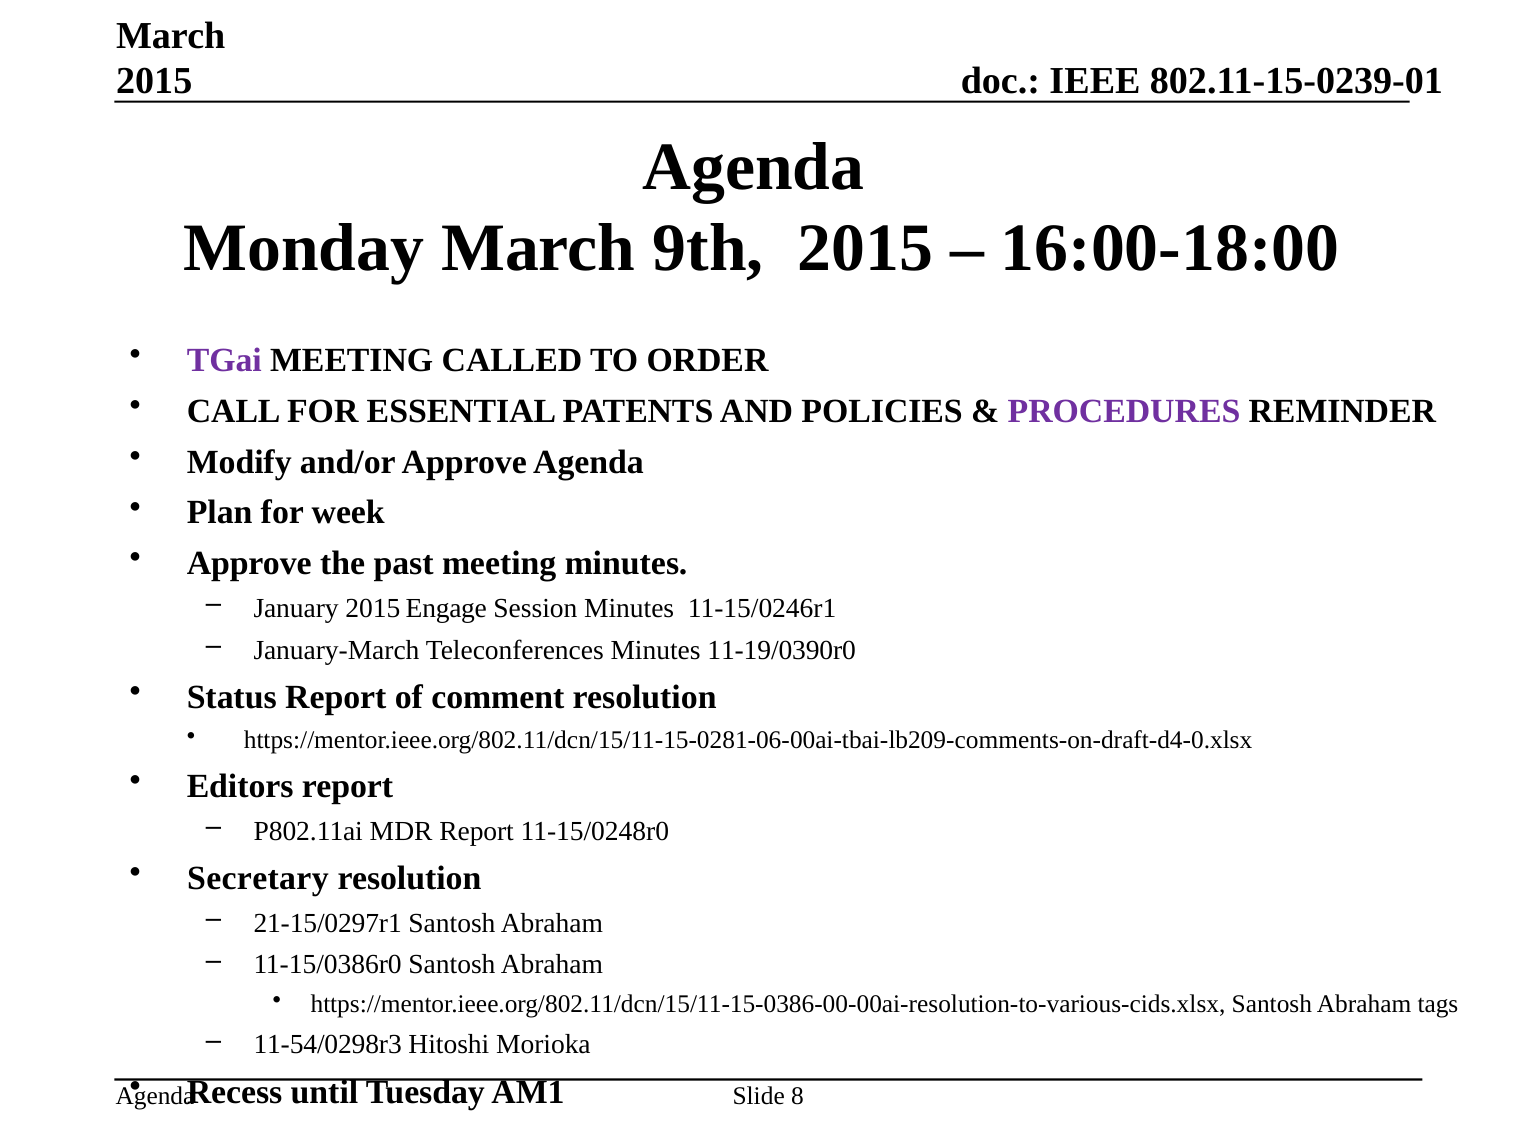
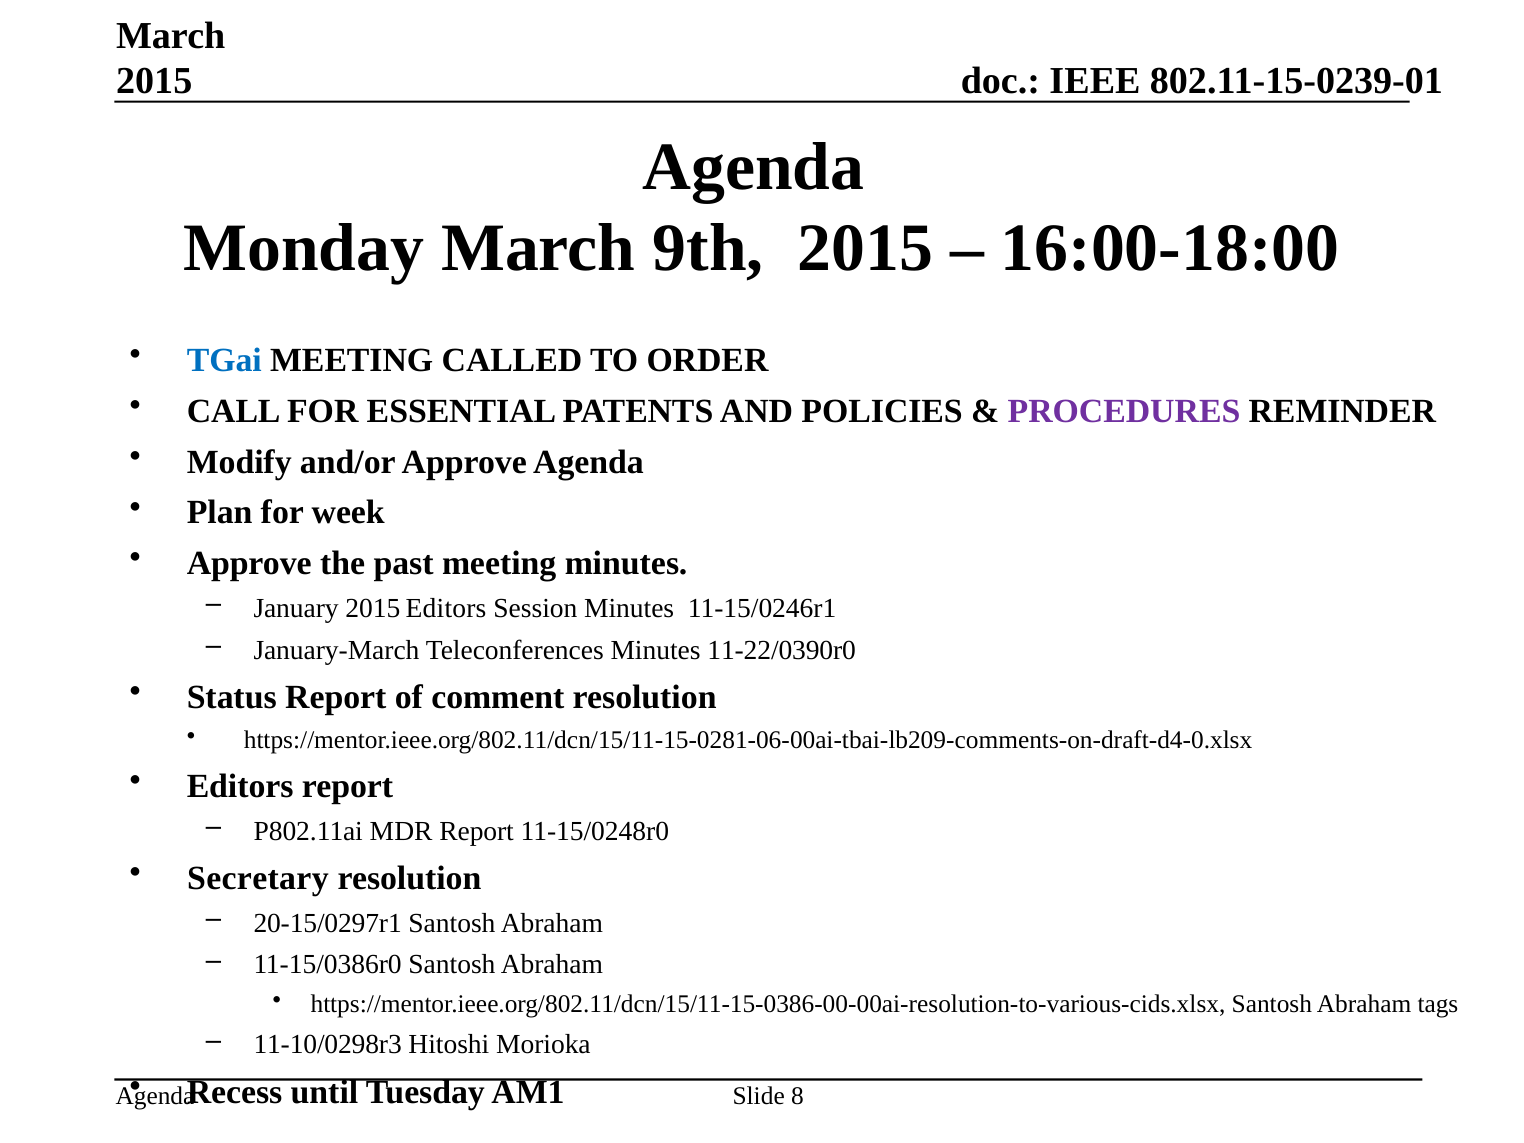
TGai colour: purple -> blue
2015 Engage: Engage -> Editors
11-19/0390r0: 11-19/0390r0 -> 11-22/0390r0
21-15/0297r1: 21-15/0297r1 -> 20-15/0297r1
11-54/0298r3: 11-54/0298r3 -> 11-10/0298r3
